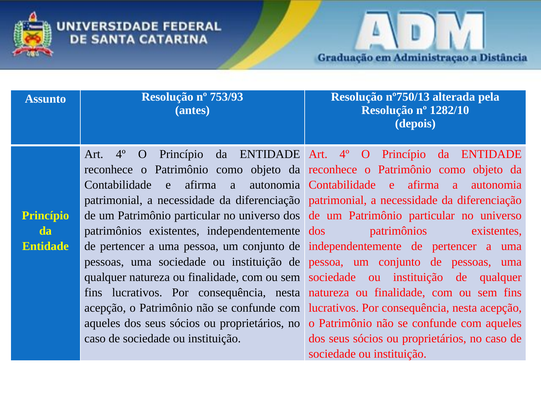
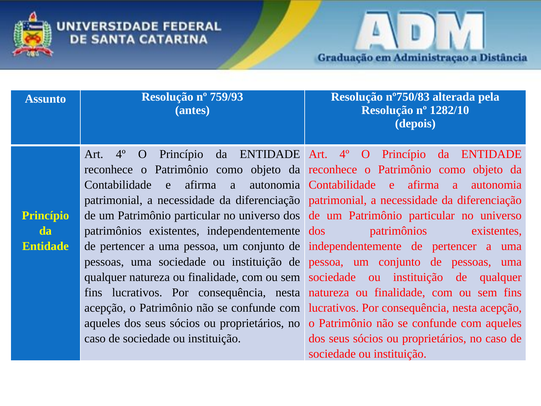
nº750/13: nº750/13 -> nº750/83
753/93: 753/93 -> 759/93
